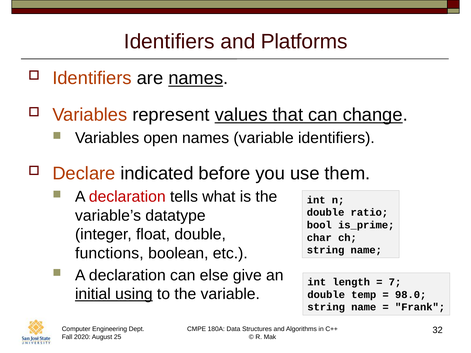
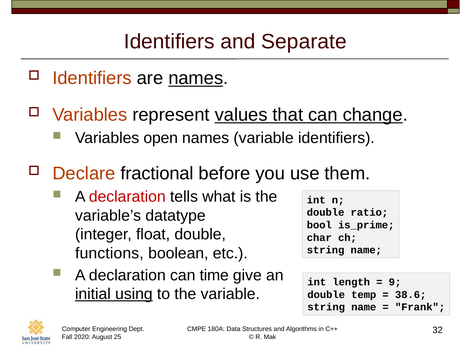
Platforms: Platforms -> Separate
indicated: indicated -> fractional
else: else -> time
7: 7 -> 9
98.0: 98.0 -> 38.6
